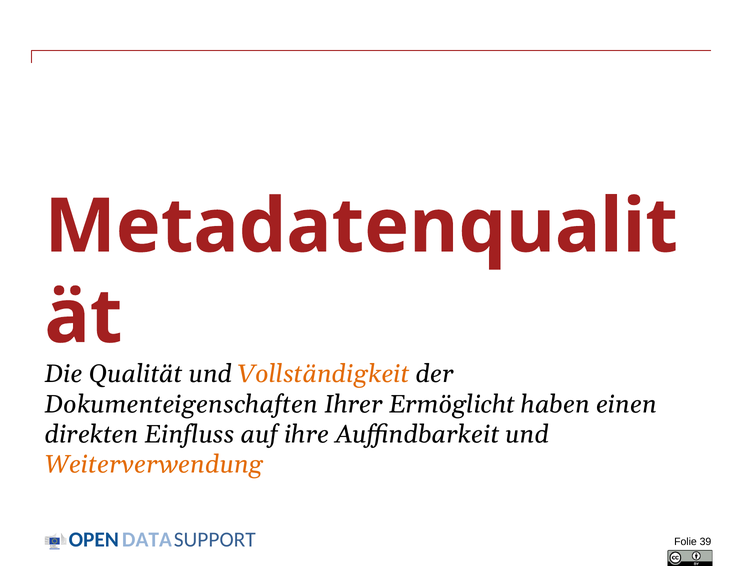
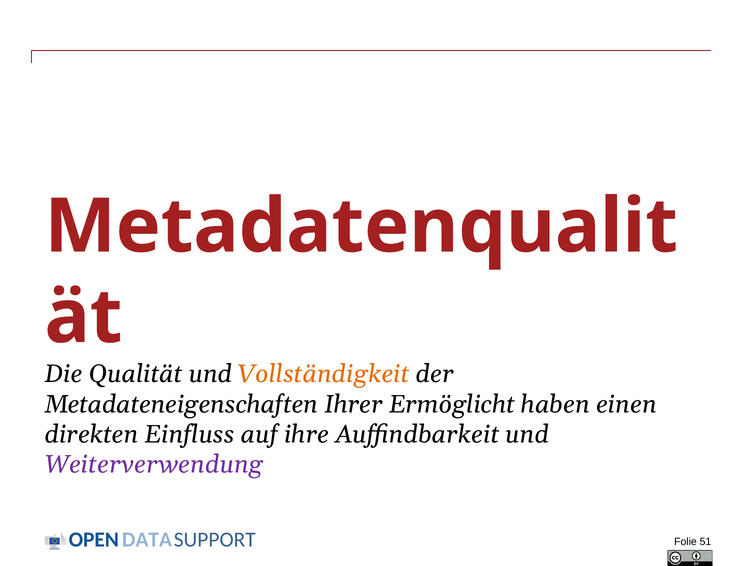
Dokumenteigenschaften: Dokumenteigenschaften -> Metadateneigenschaften
Weiterverwendung colour: orange -> purple
39: 39 -> 51
